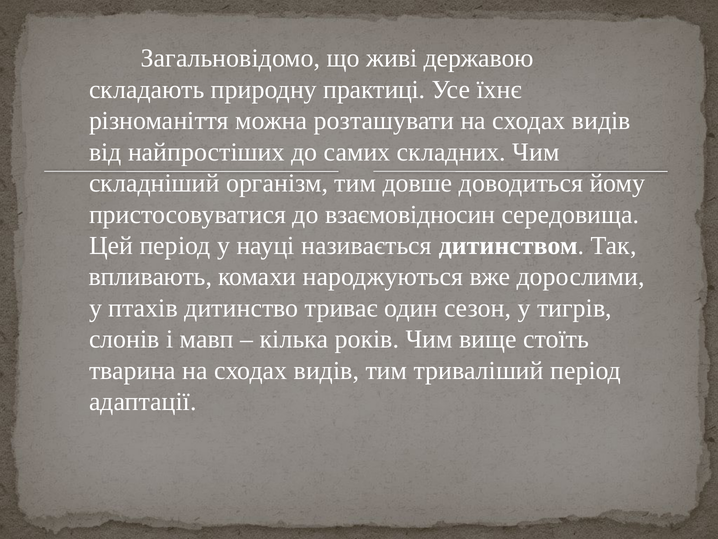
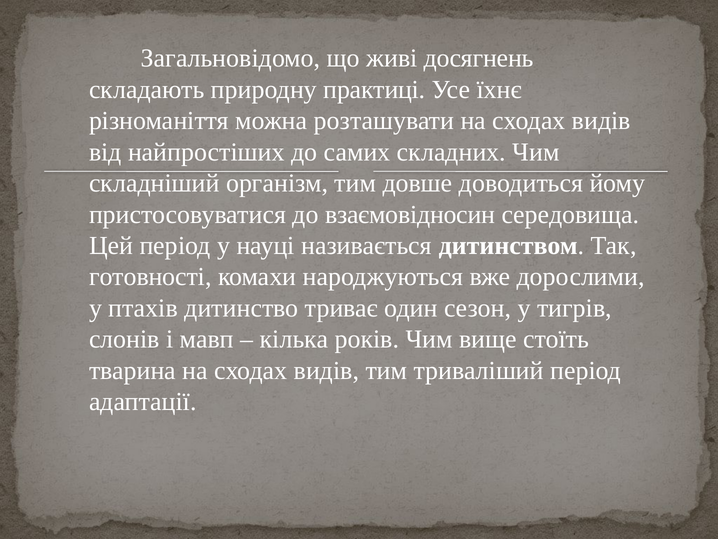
державою: державою -> досягнень
впливають: впливають -> готовності
